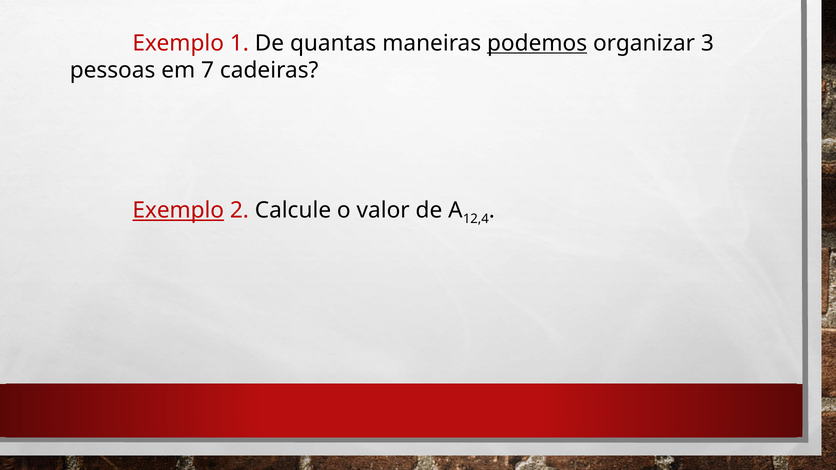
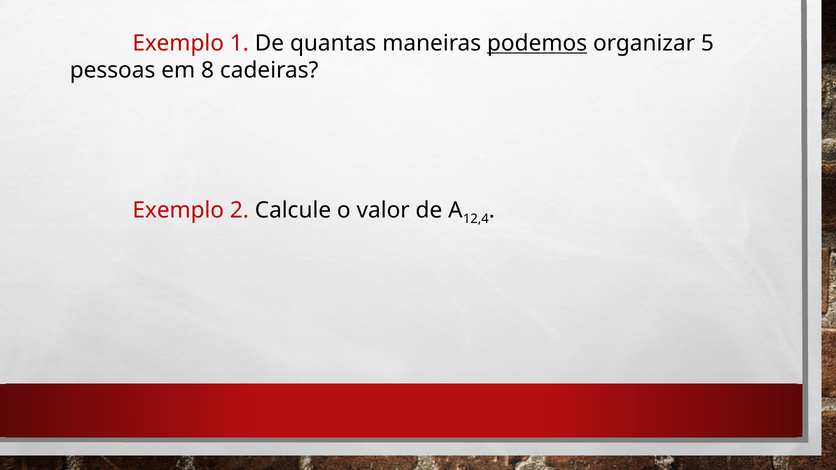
3: 3 -> 5
7: 7 -> 8
Exemplo at (178, 210) underline: present -> none
